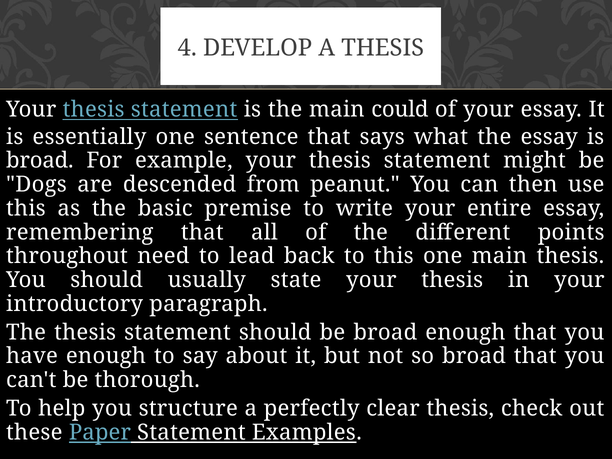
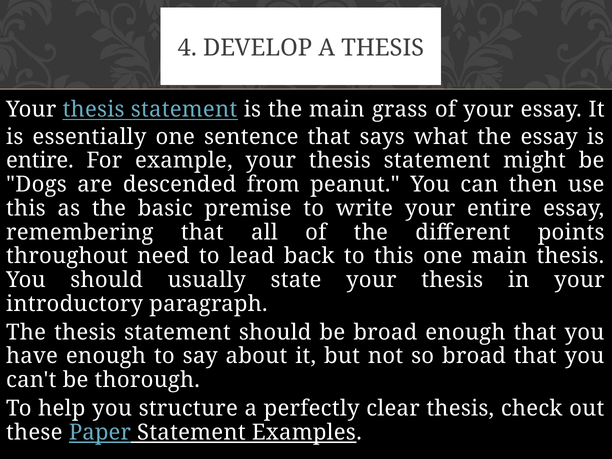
could: could -> grass
broad at (40, 161): broad -> entire
